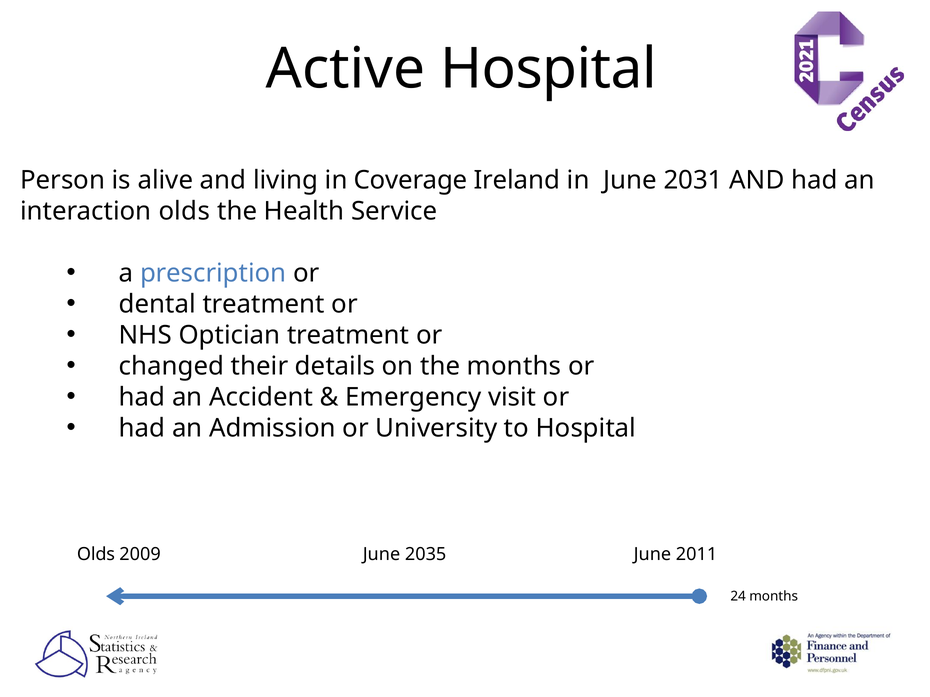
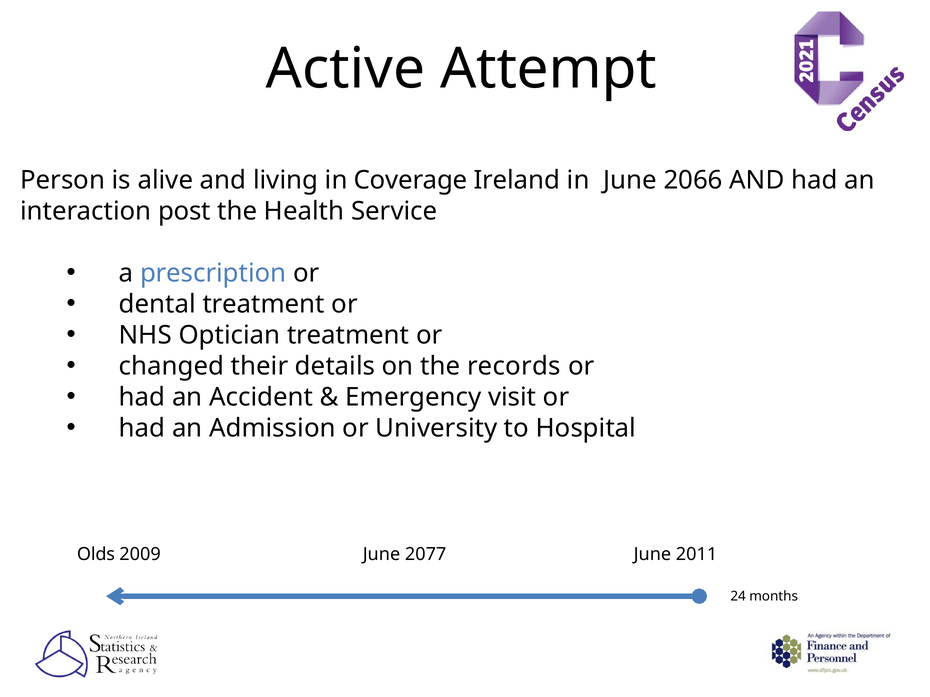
Active Hospital: Hospital -> Attempt
2031: 2031 -> 2066
interaction olds: olds -> post
the months: months -> records
2035: 2035 -> 2077
